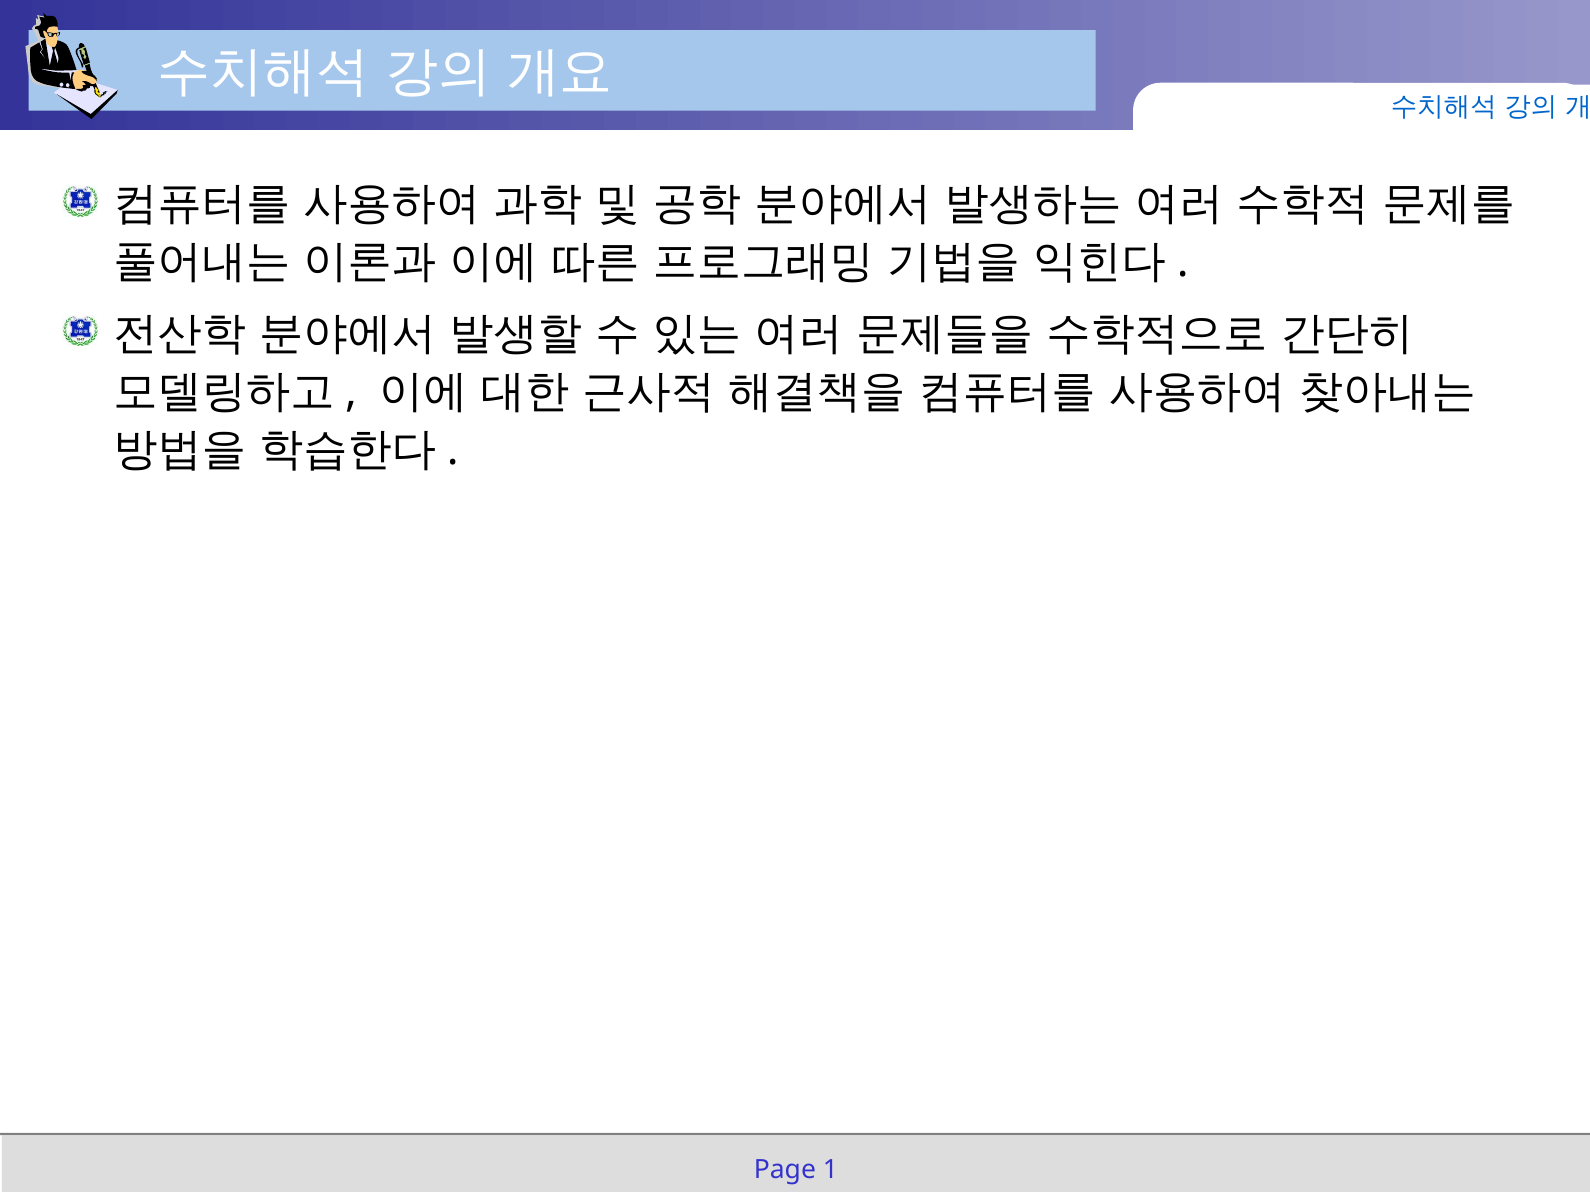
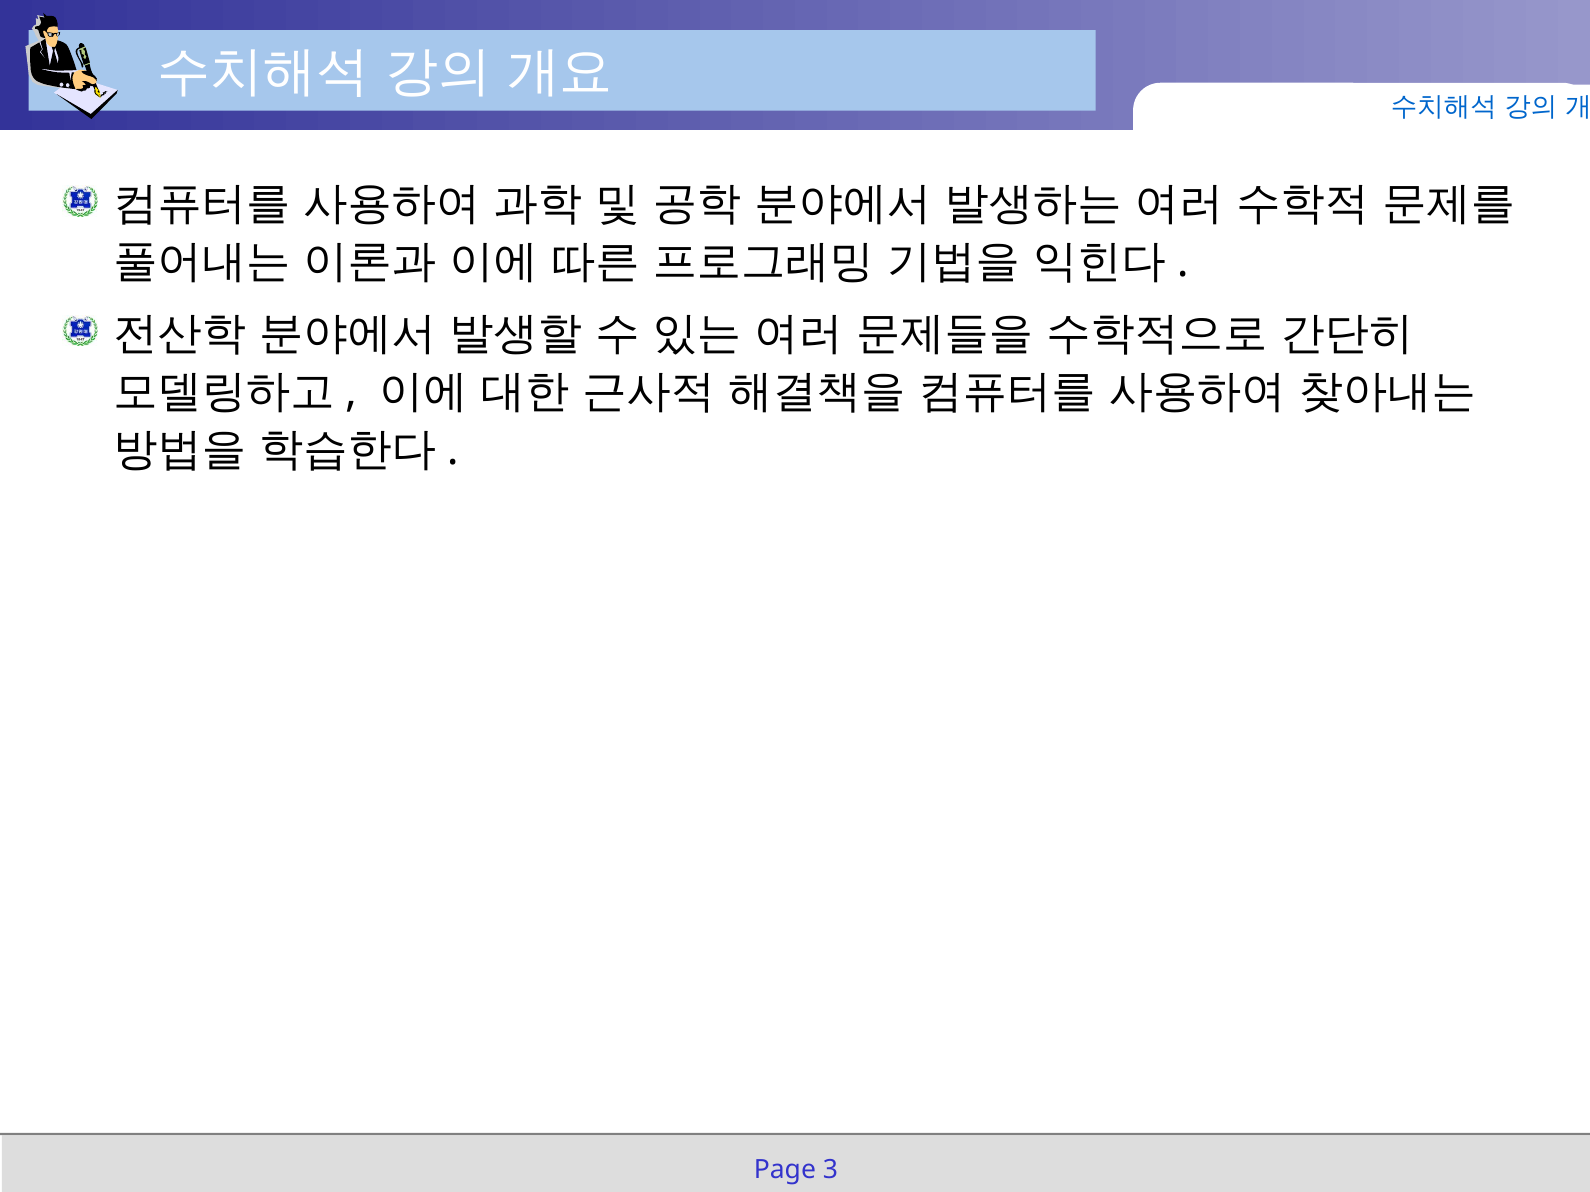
1: 1 -> 3
